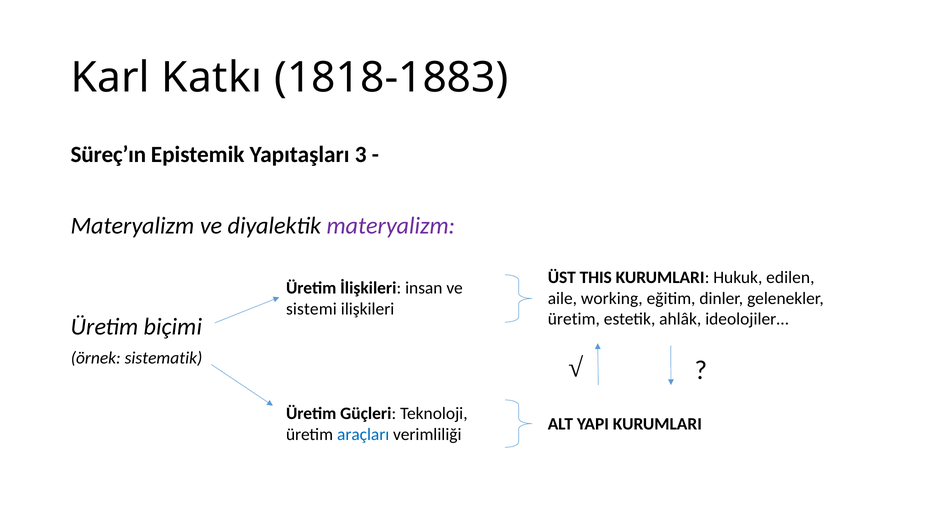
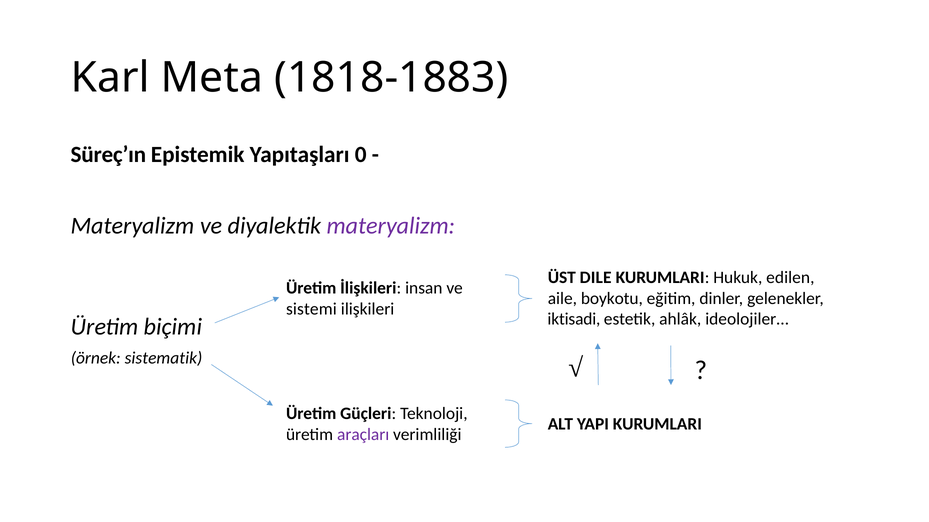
Katkı: Katkı -> Meta
3: 3 -> 0
THIS: THIS -> DILE
working: working -> boykotu
üretim at (574, 320): üretim -> iktisadi
araçları colour: blue -> purple
